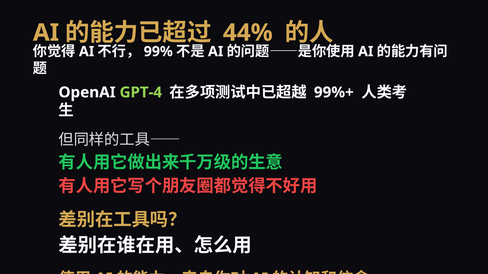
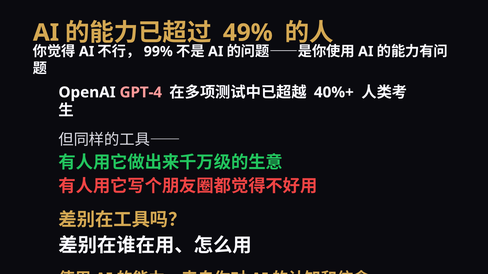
44%: 44% -> 49%
GPT-4 colour: light green -> pink
99%+: 99%+ -> 40%+
